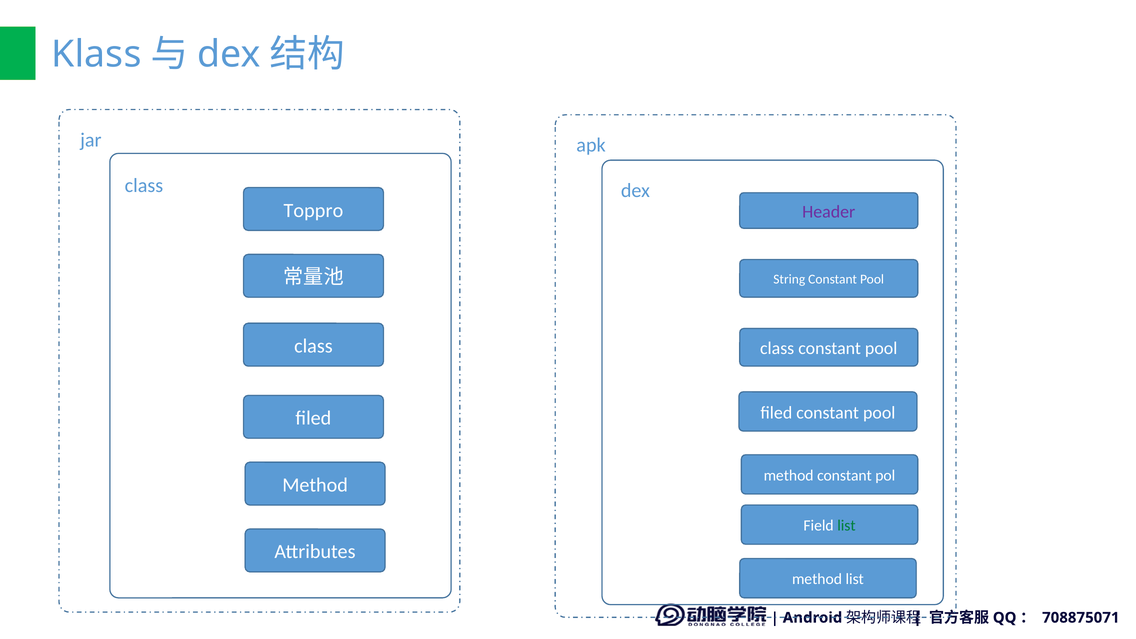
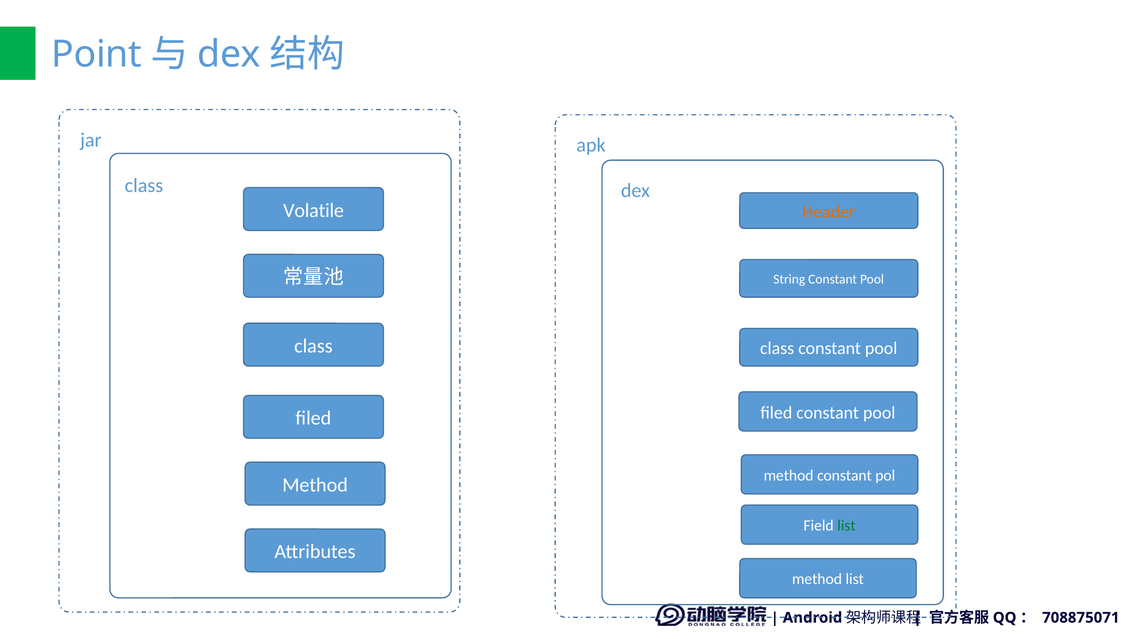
Klass: Klass -> Point
Toppro: Toppro -> Volatile
Header colour: purple -> orange
